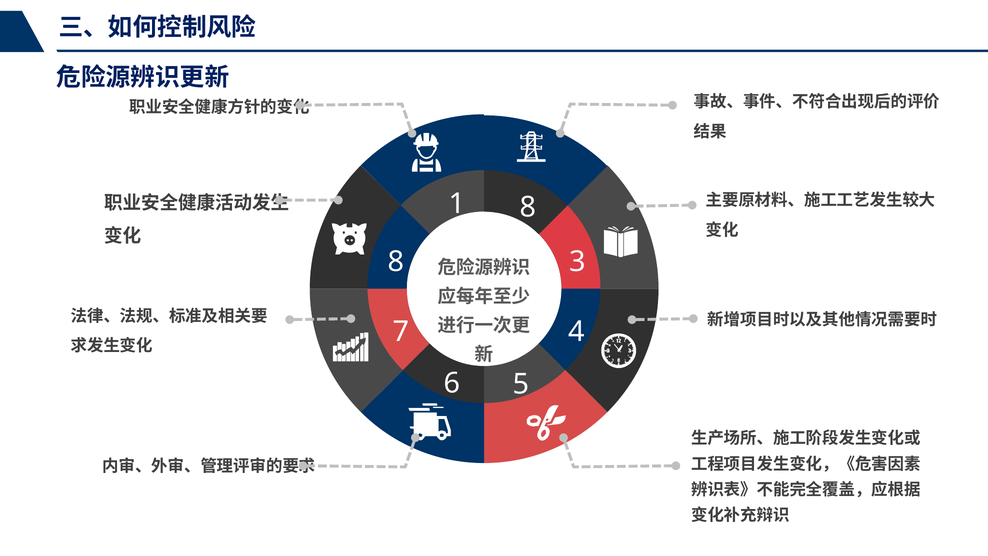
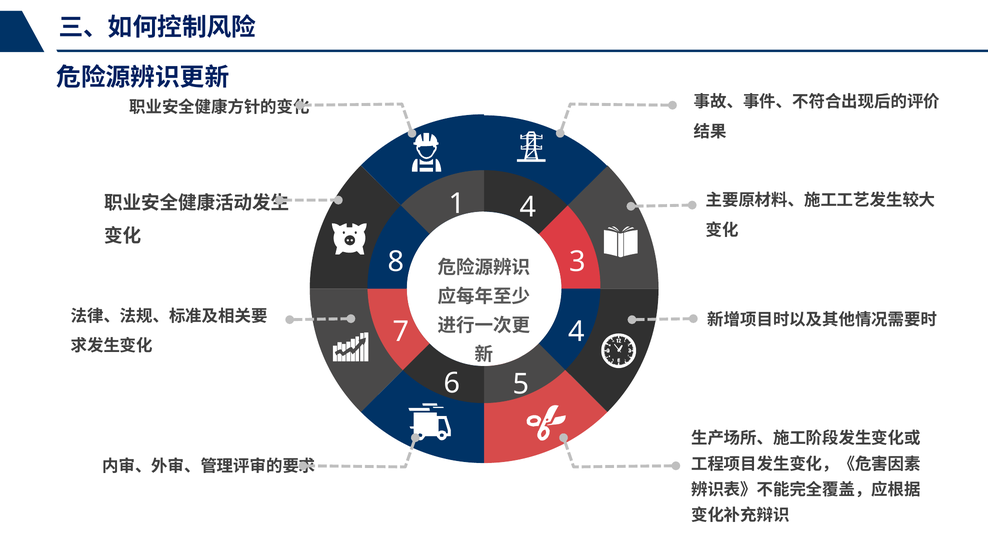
1 8: 8 -> 4
